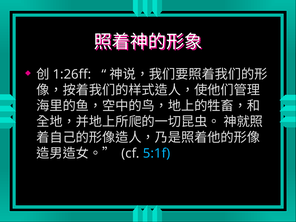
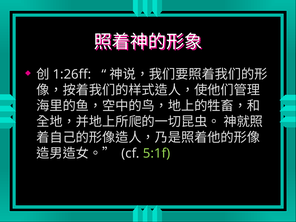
5:1f colour: light blue -> light green
